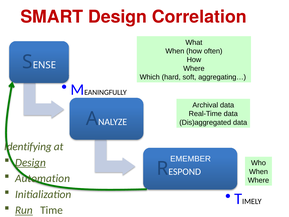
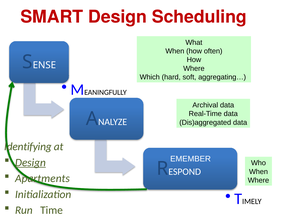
Correlation: Correlation -> Scheduling
Automation: Automation -> Apartments
Run underline: present -> none
